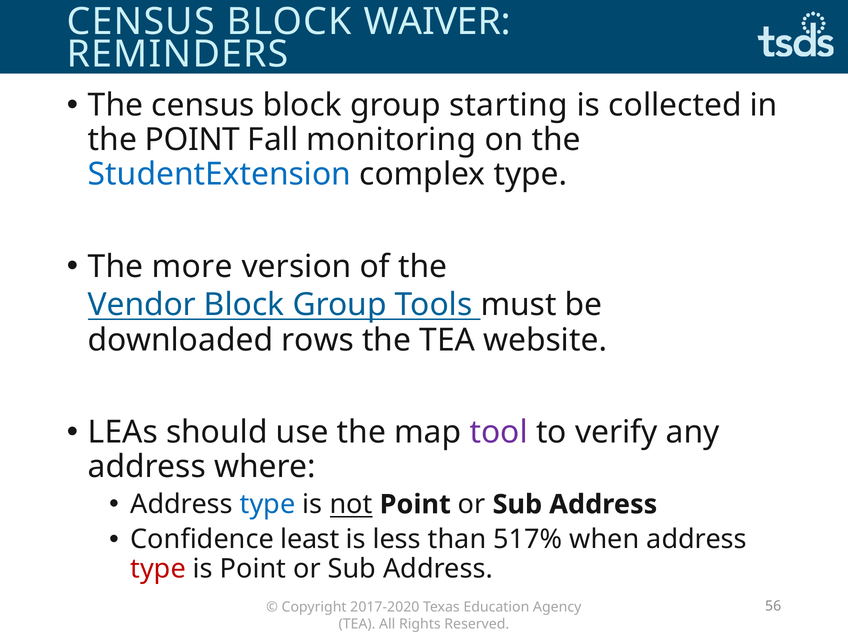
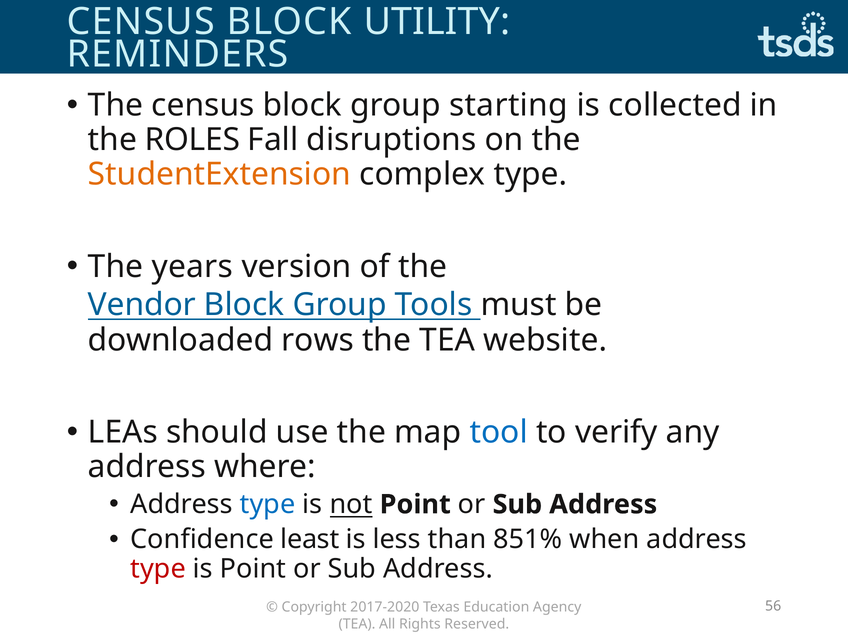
WAIVER: WAIVER -> UTILITY
the POINT: POINT -> ROLES
monitoring: monitoring -> disruptions
StudentExtension colour: blue -> orange
more: more -> years
tool colour: purple -> blue
517%: 517% -> 851%
